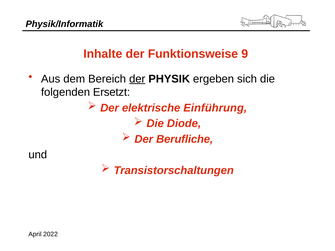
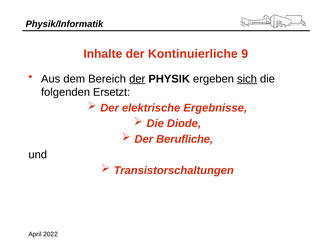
Funktionsweise: Funktionsweise -> Kontinuierliche
sich underline: none -> present
Einführung: Einführung -> Ergebnisse
